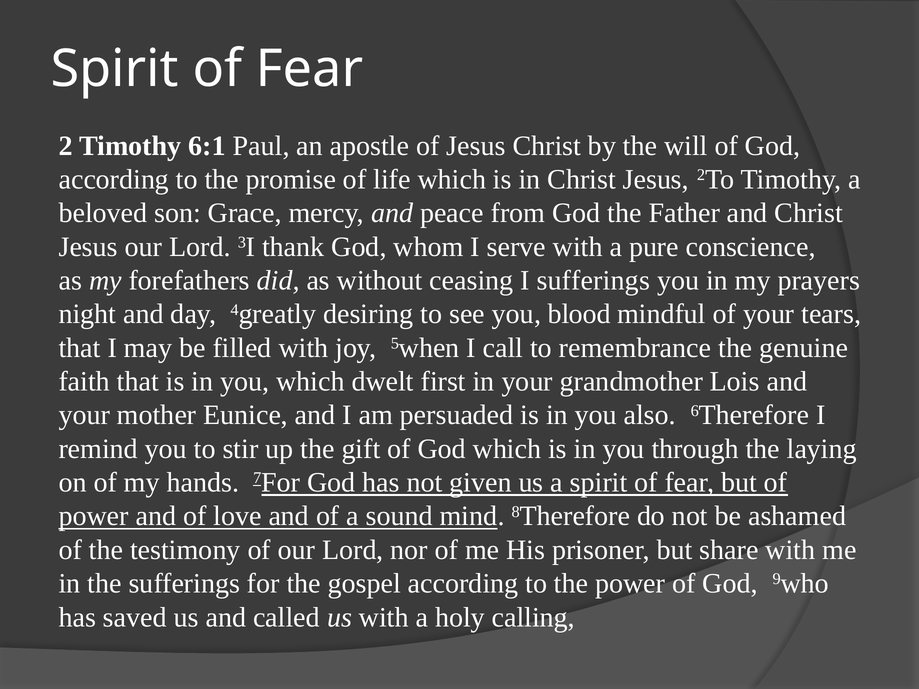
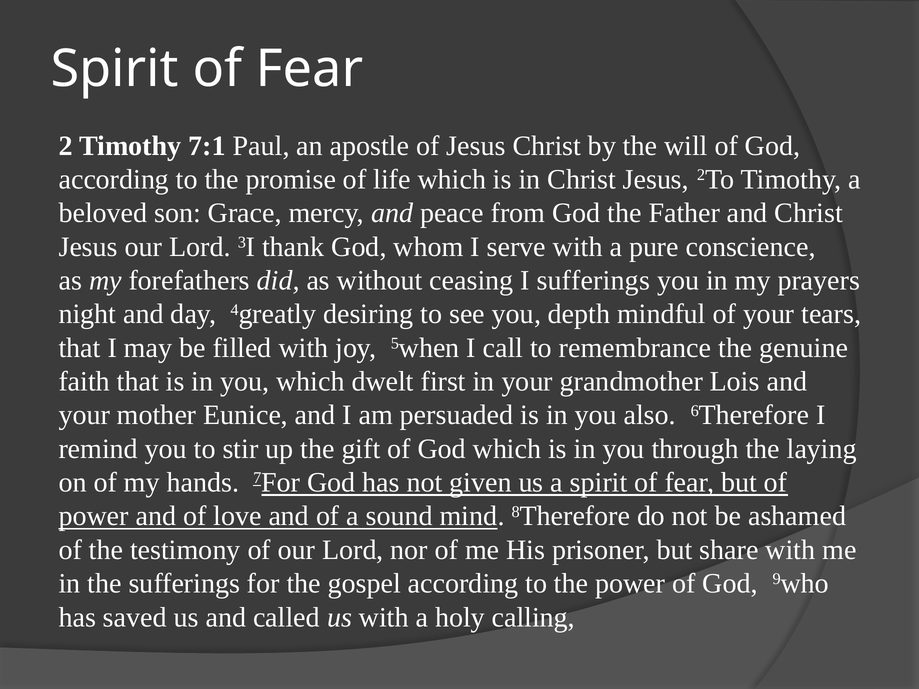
6:1: 6:1 -> 7:1
blood: blood -> depth
